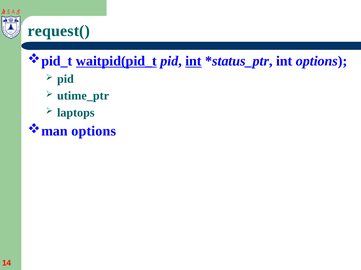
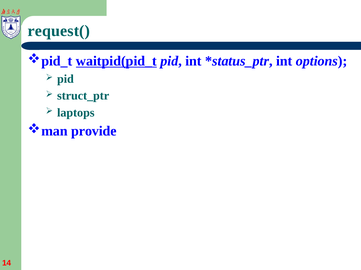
int at (193, 61) underline: present -> none
utime_ptr: utime_ptr -> struct_ptr
options at (94, 131): options -> provide
